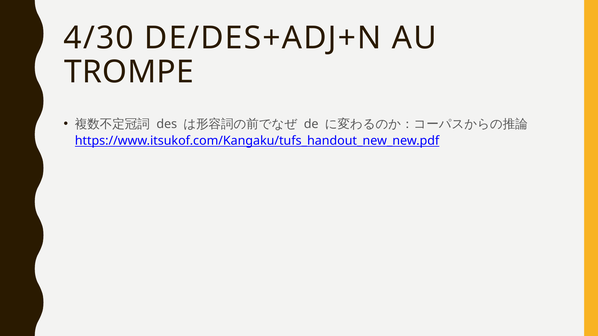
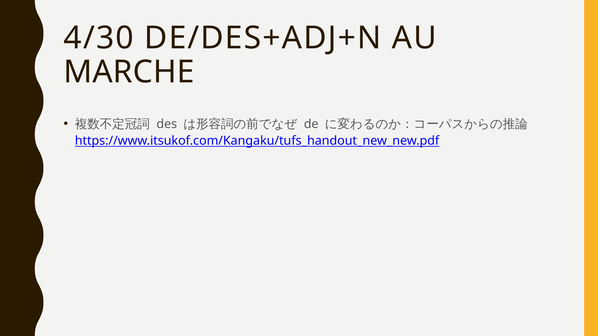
TROMPE: TROMPE -> MARCHE
